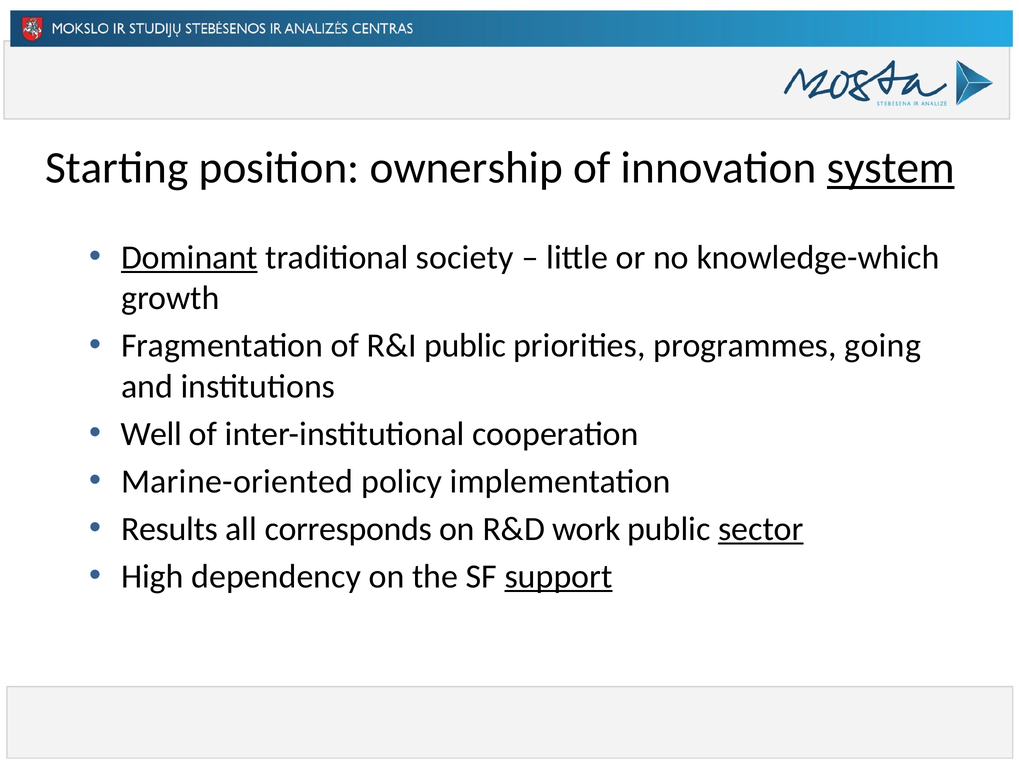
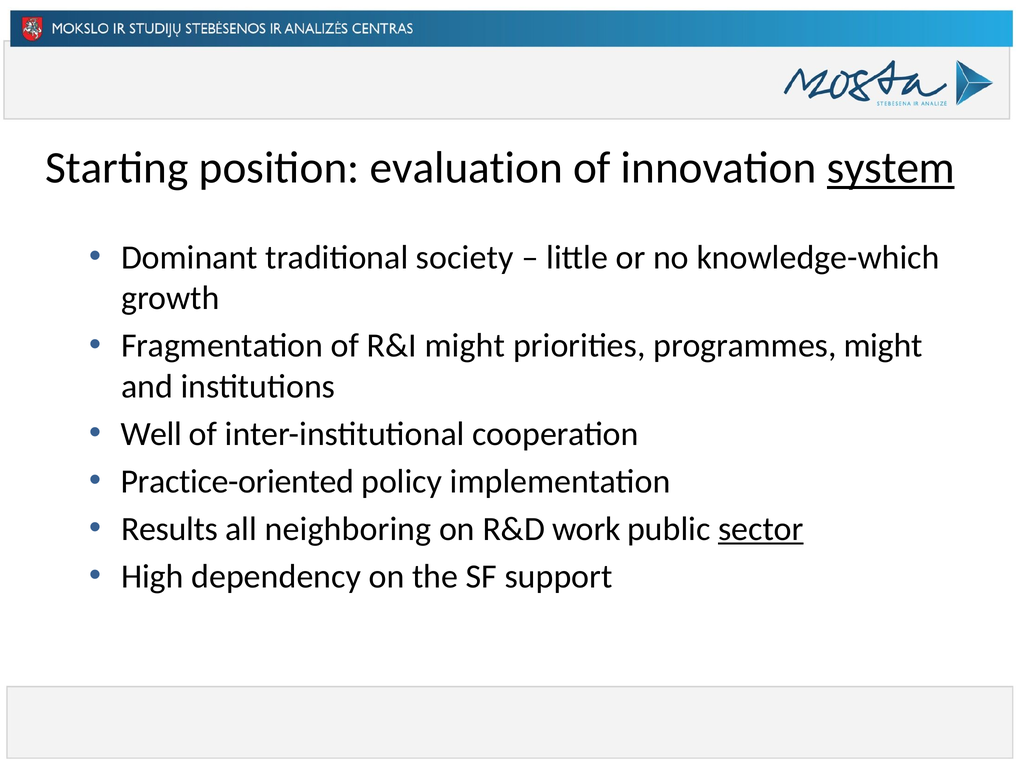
ownership: ownership -> evaluation
Dominant underline: present -> none
R&I public: public -> might
programmes going: going -> might
Marine-oriented: Marine-oriented -> Practice-oriented
corresponds: corresponds -> neighboring
support underline: present -> none
